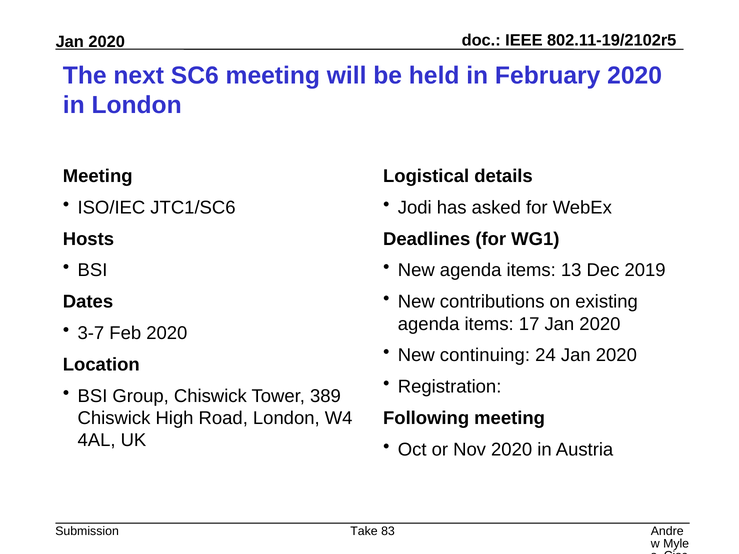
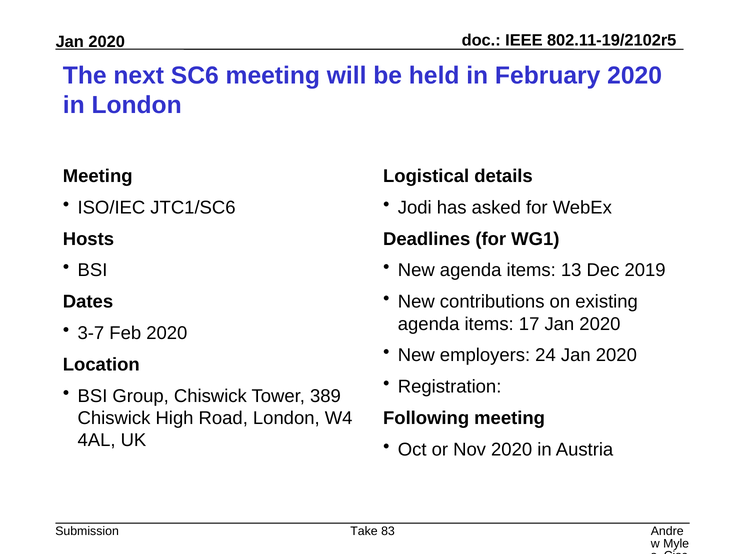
continuing: continuing -> employers
